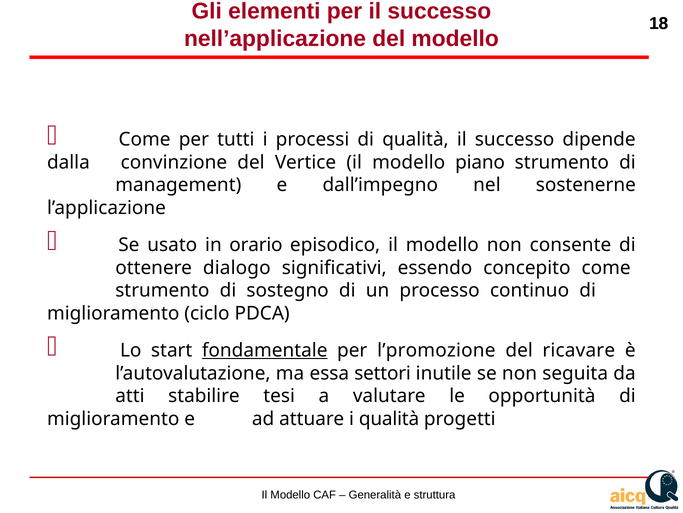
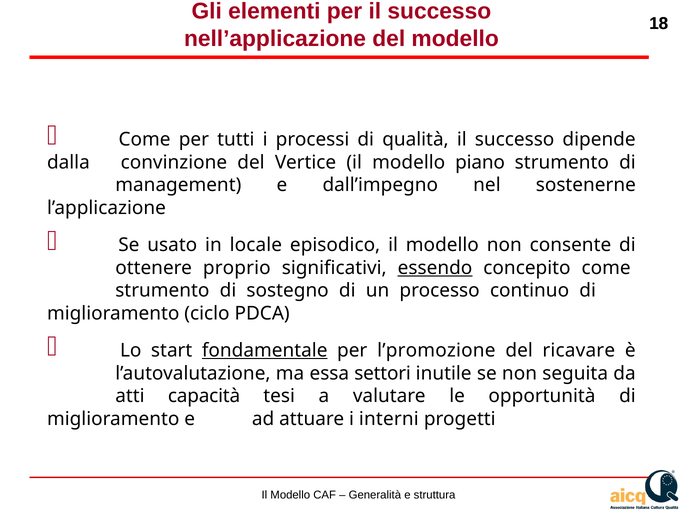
orario: orario -> locale
dialogo: dialogo -> proprio
essendo underline: none -> present
stabilire: stabilire -> capacità
i qualità: qualità -> interni
